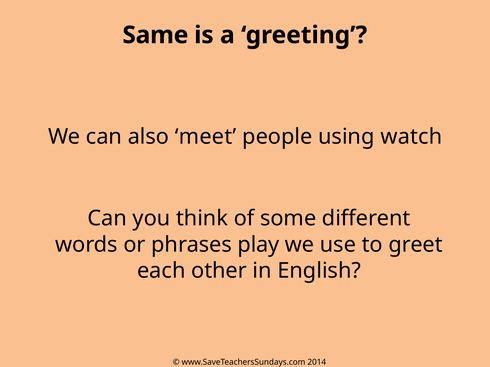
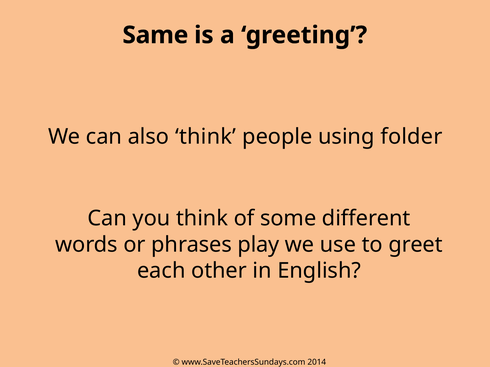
also meet: meet -> think
watch: watch -> folder
